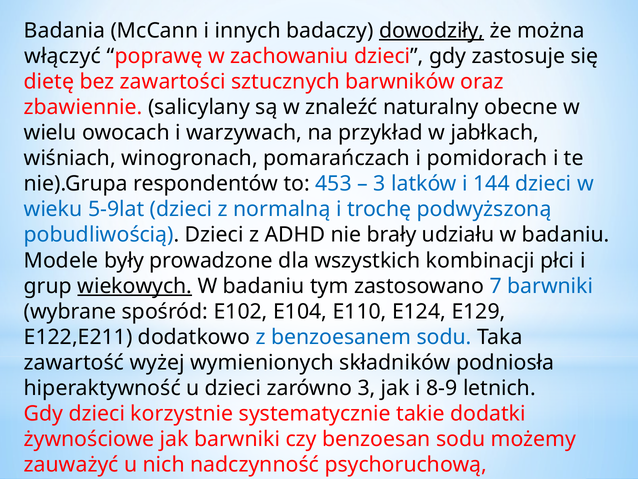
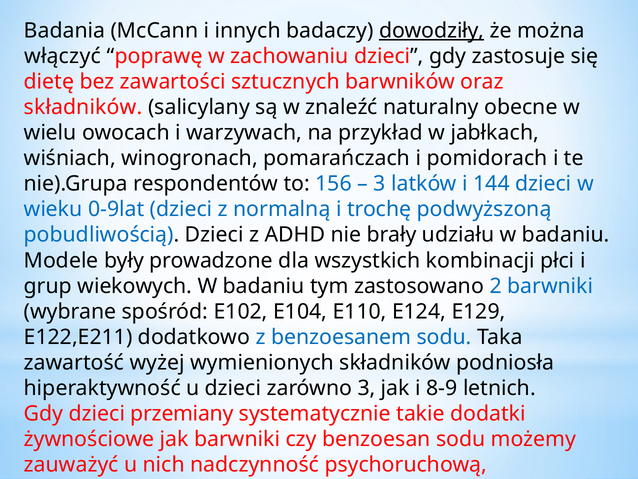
zbawiennie at (83, 107): zbawiennie -> składników
453: 453 -> 156
5-9lat: 5-9lat -> 0-9lat
wiekowych underline: present -> none
7: 7 -> 2
korzystnie: korzystnie -> przemiany
